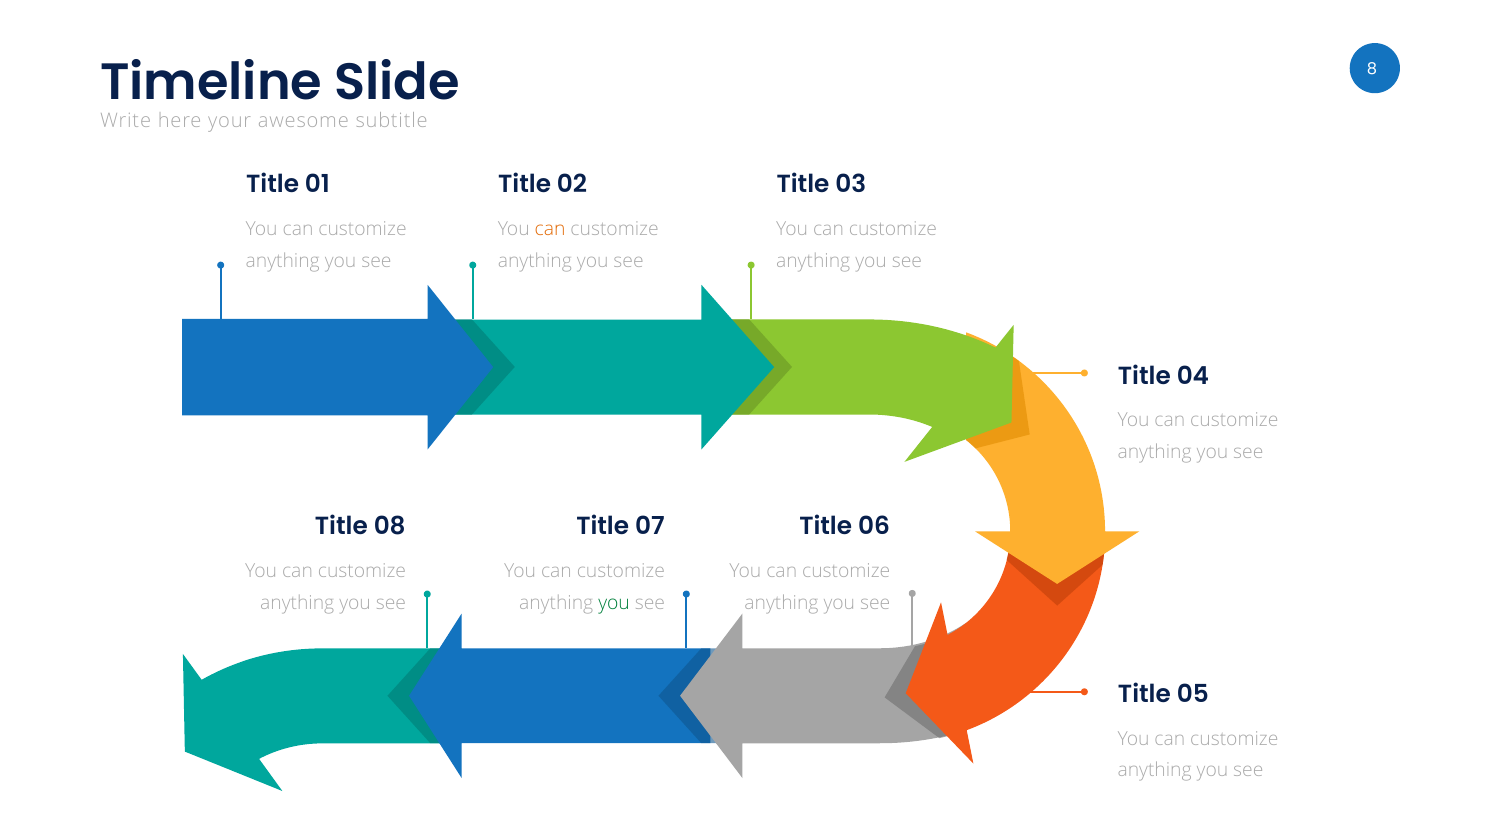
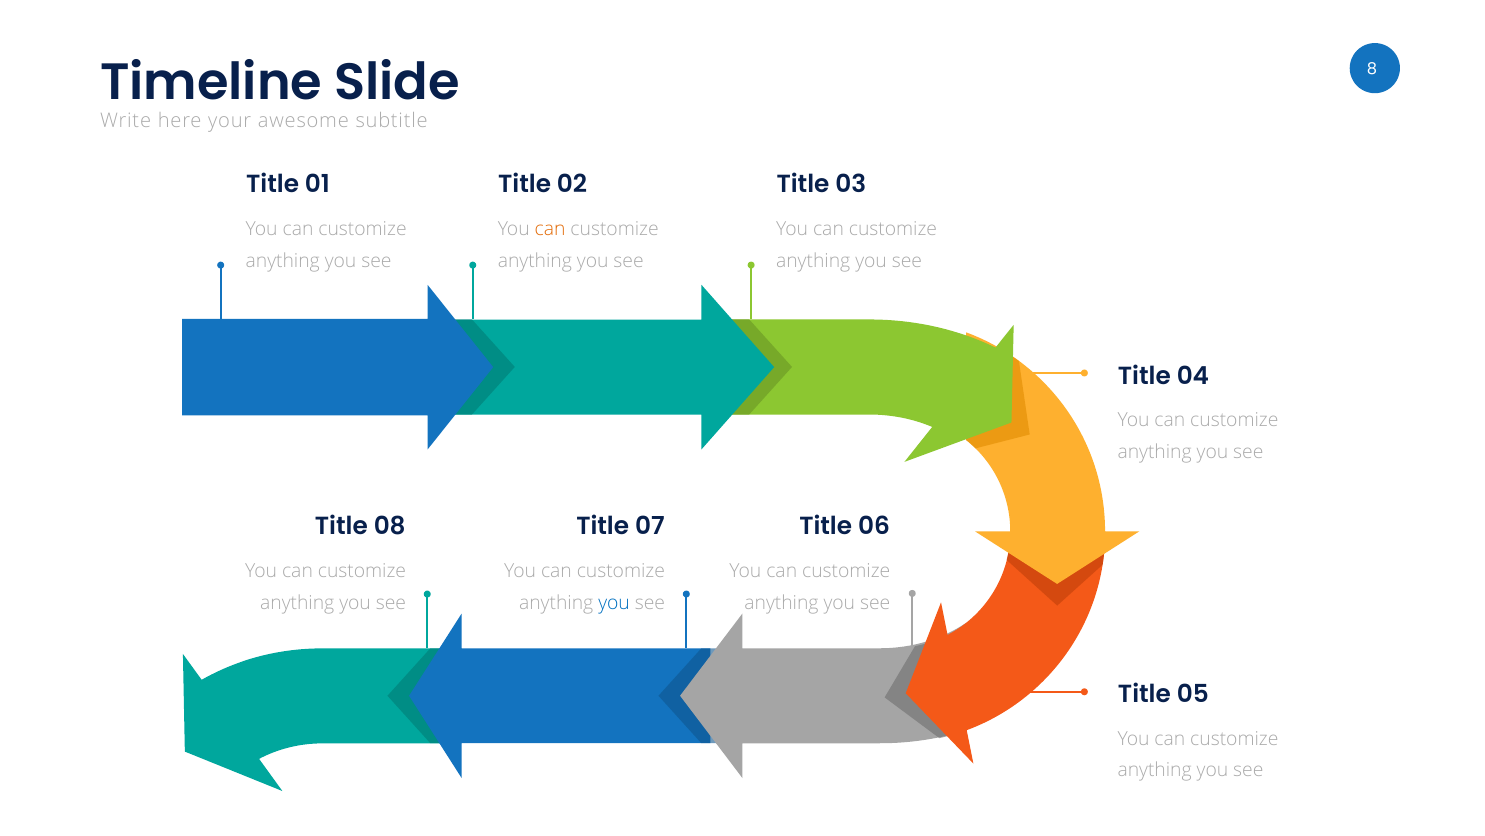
you at (614, 602) colour: green -> blue
